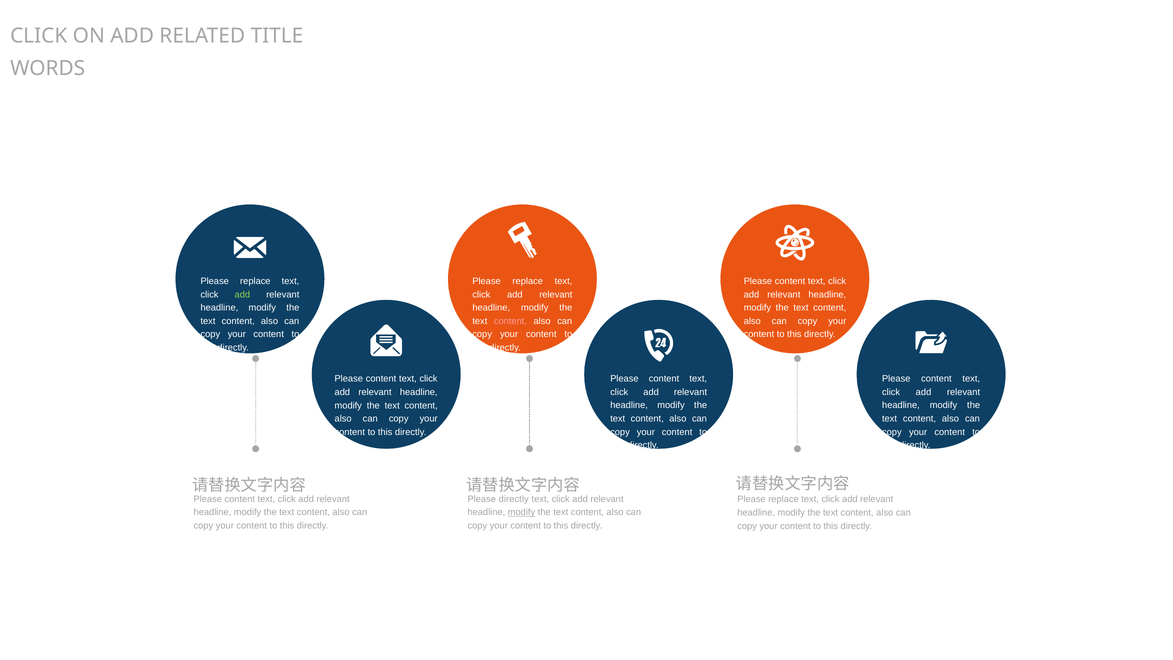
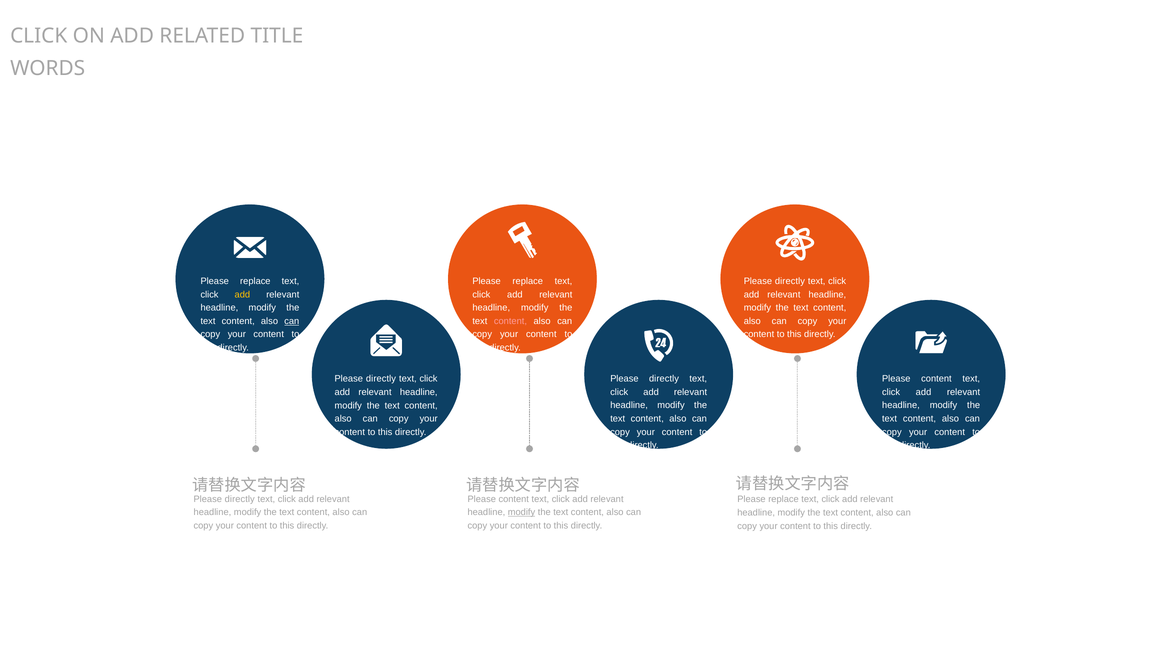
content at (790, 281): content -> directly
add at (242, 294) colour: light green -> yellow
can at (292, 321) underline: none -> present
content at (381, 379): content -> directly
content at (664, 379): content -> directly
content at (240, 499): content -> directly
directly at (514, 499): directly -> content
